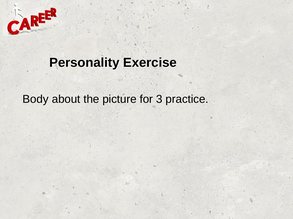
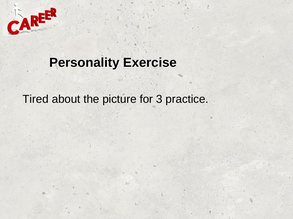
Body: Body -> Tired
